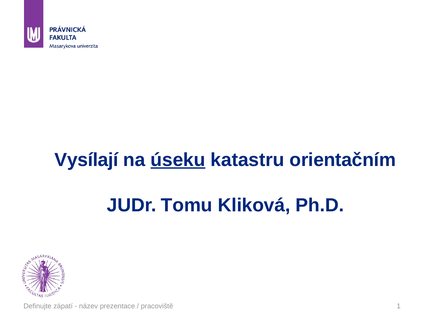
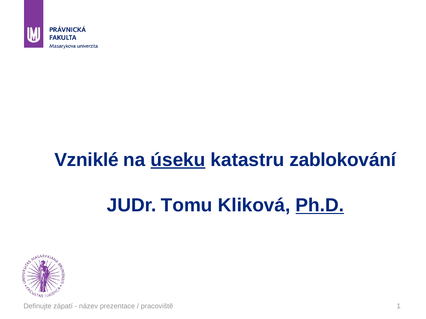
Vysílají: Vysílají -> Vzniklé
orientačním: orientačním -> zablokování
Ph.D underline: none -> present
